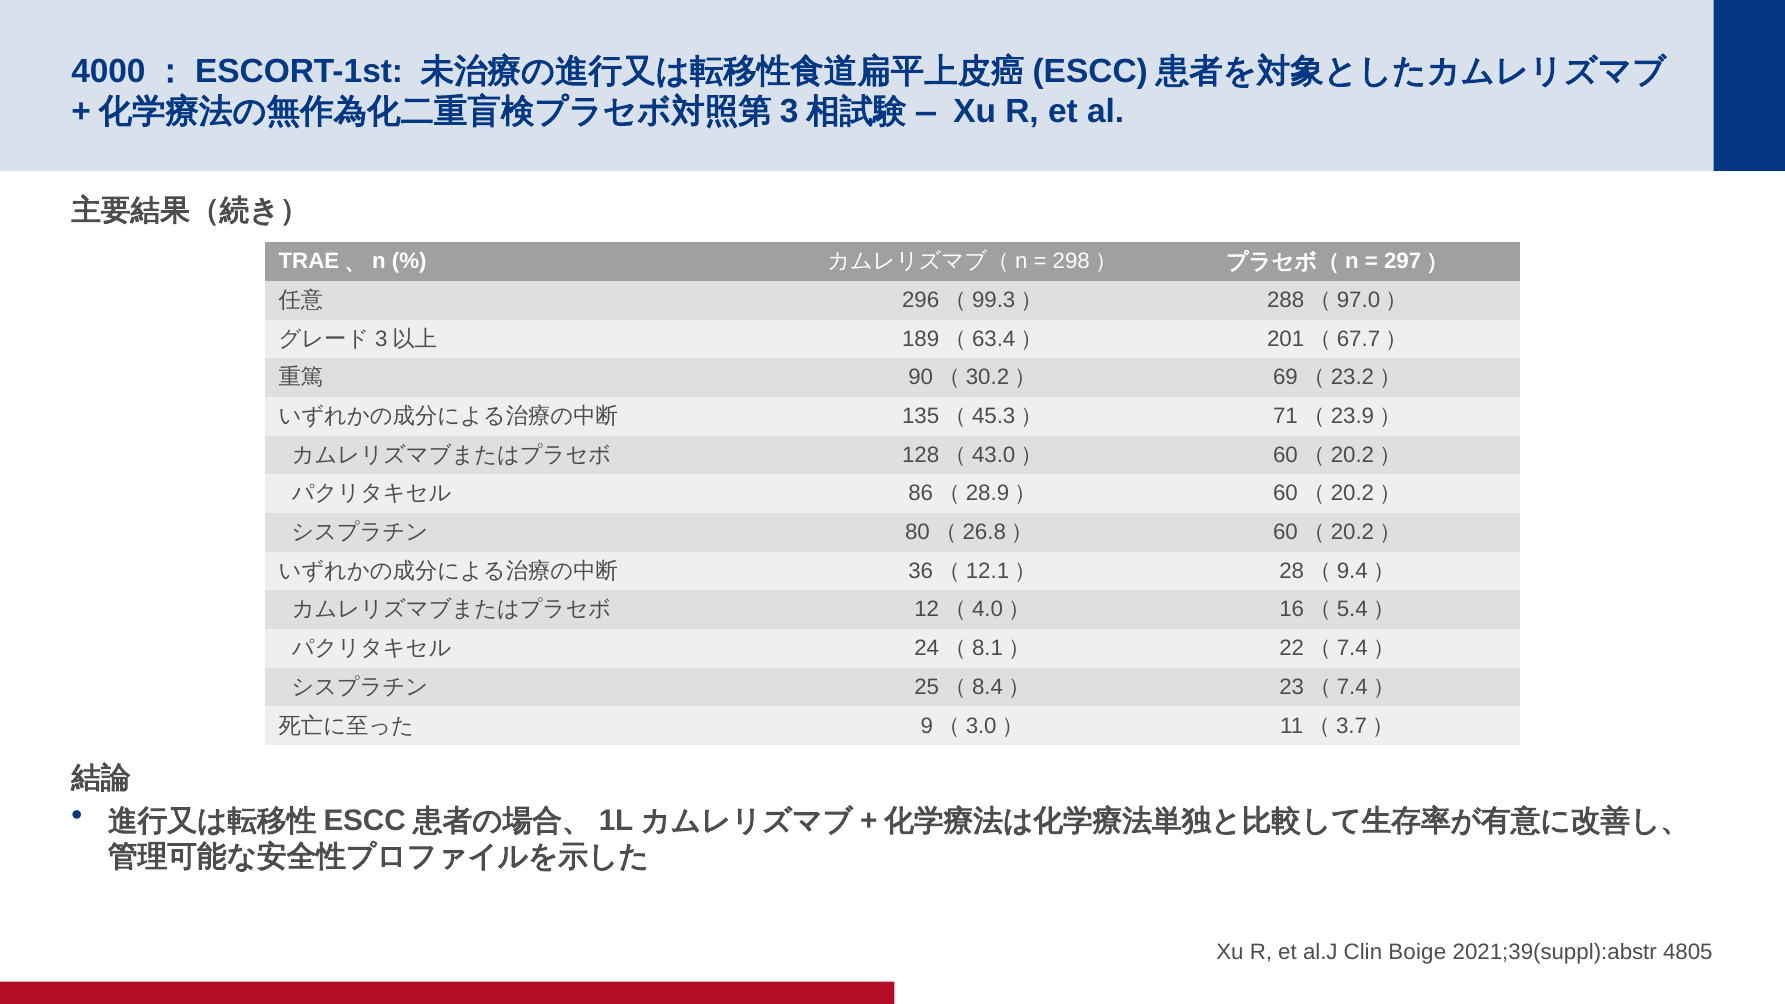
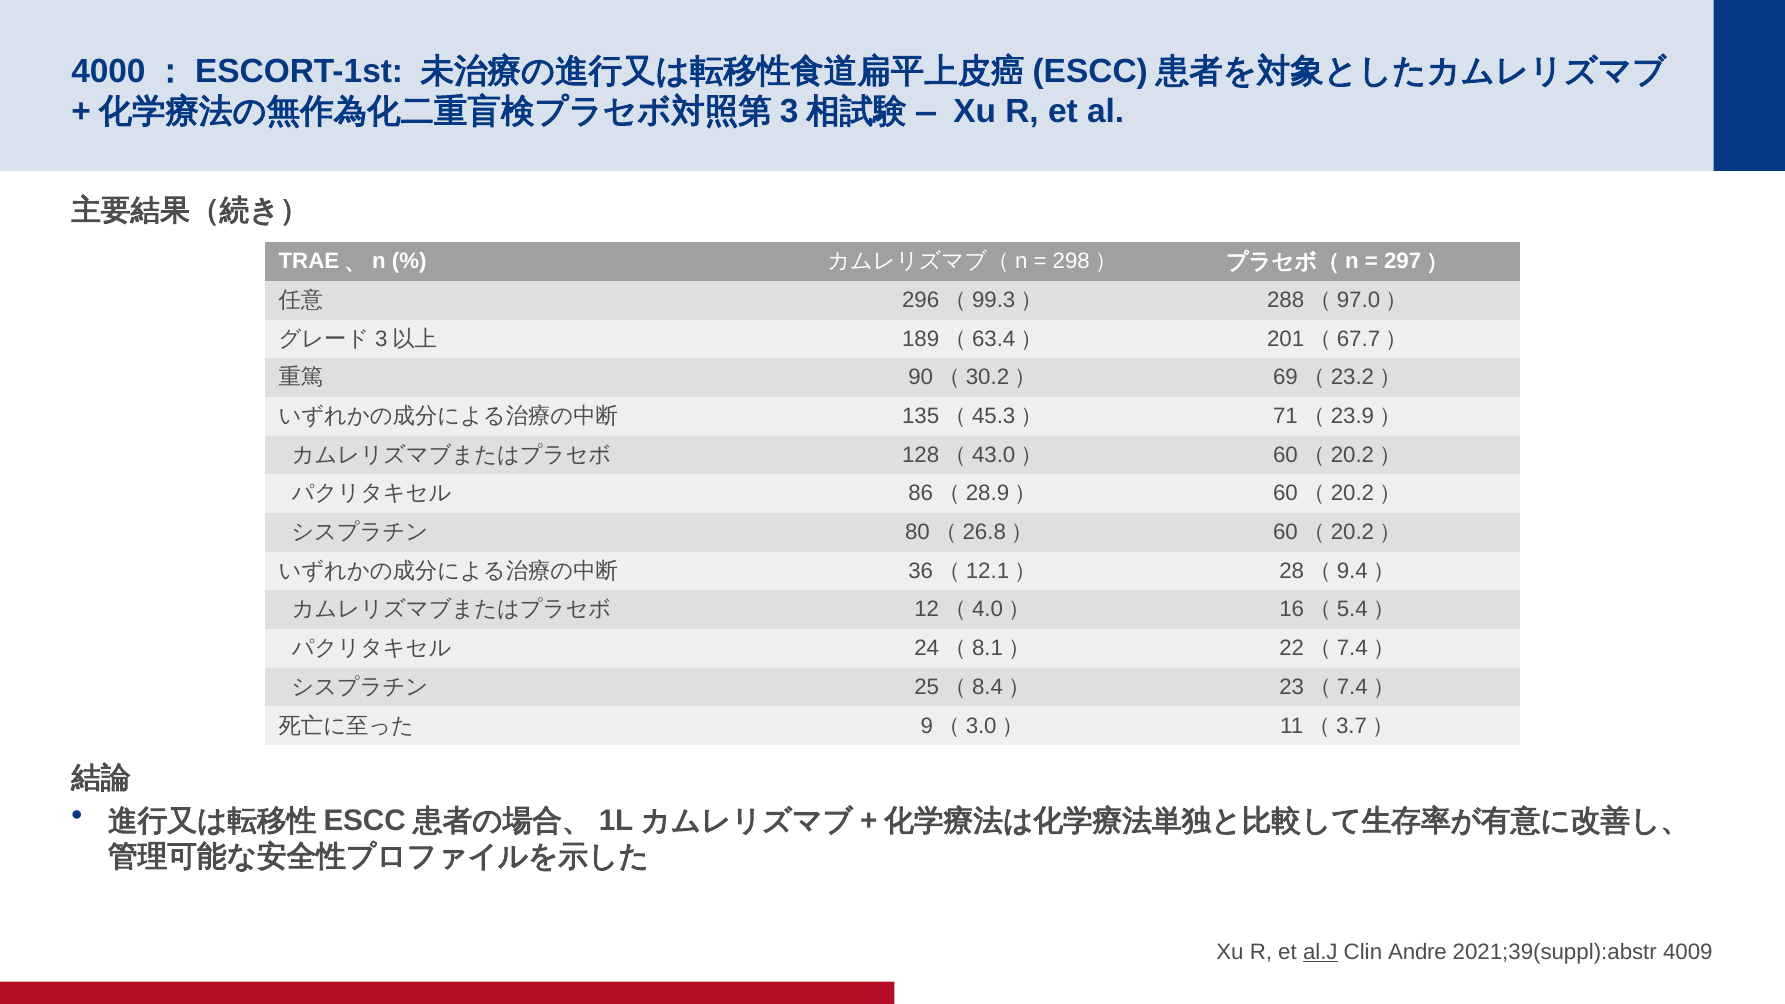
al.J underline: none -> present
Boige: Boige -> Andre
4805: 4805 -> 4009
